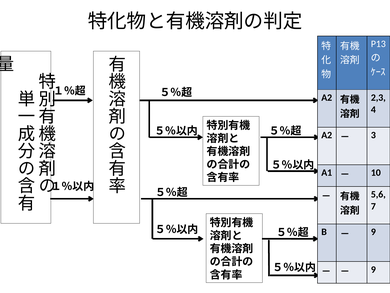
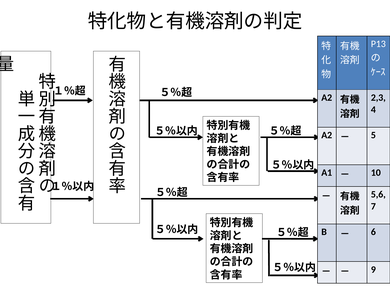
3: 3 -> 5
9 at (373, 232): 9 -> 6
